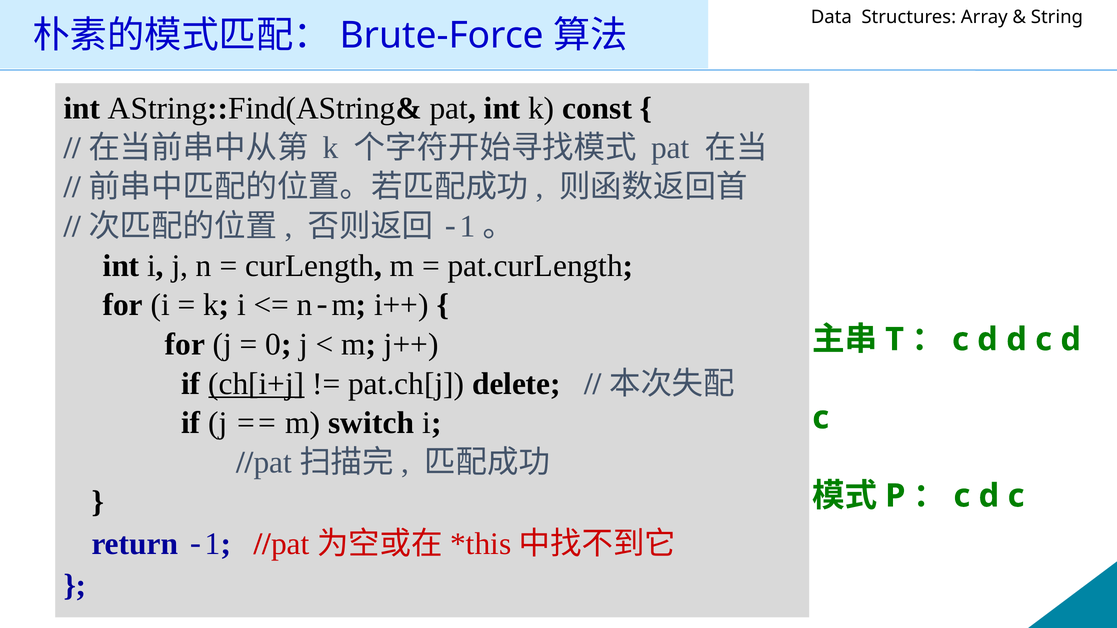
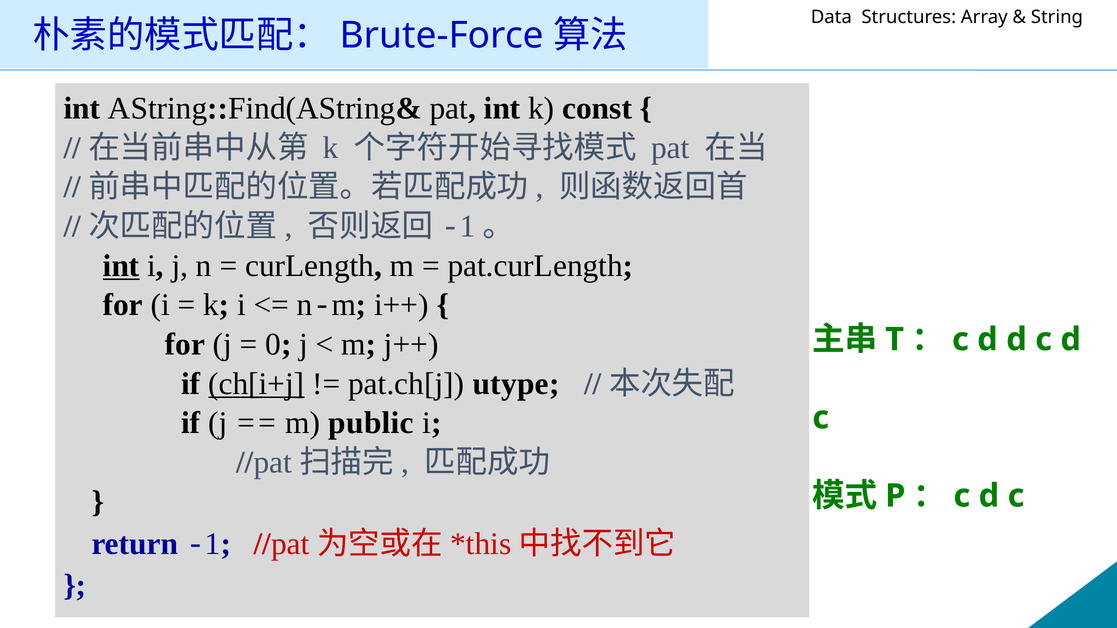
int at (121, 266) underline: none -> present
delete: delete -> utype
switch: switch -> public
